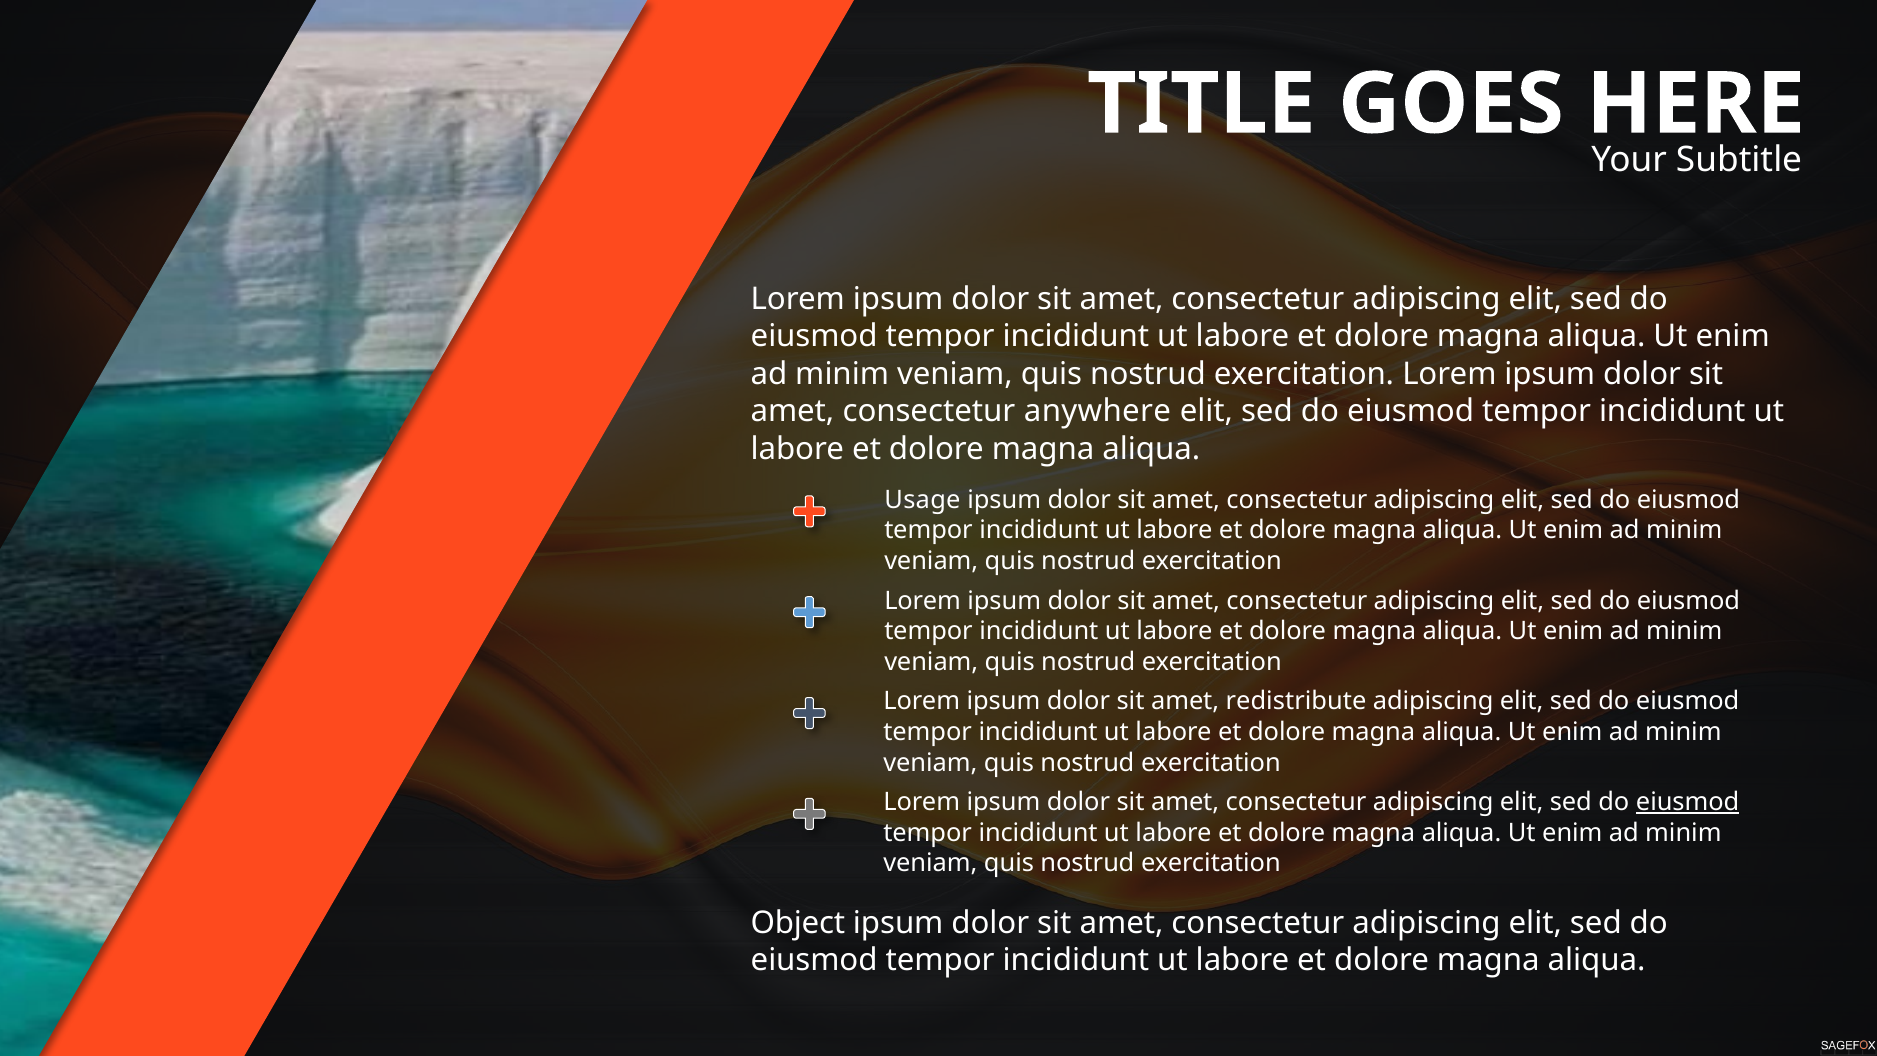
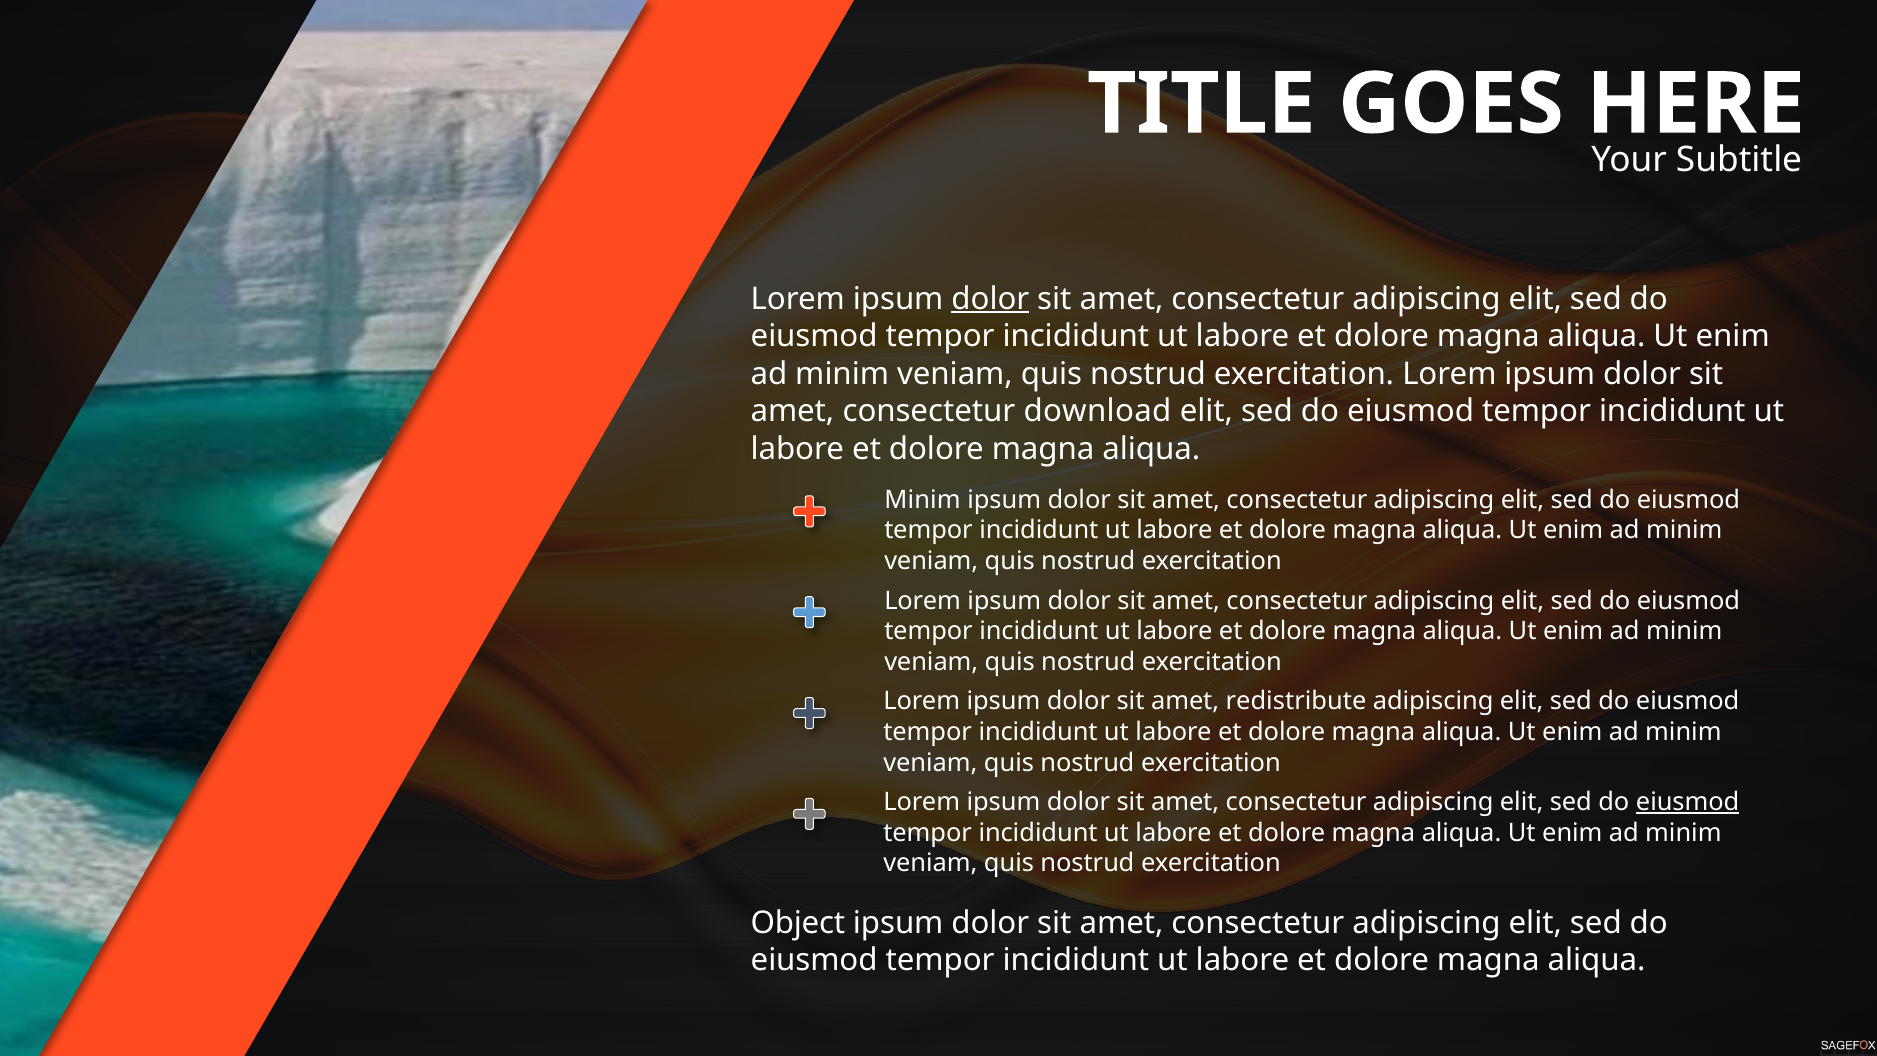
dolor at (990, 299) underline: none -> present
anywhere: anywhere -> download
Usage at (922, 500): Usage -> Minim
